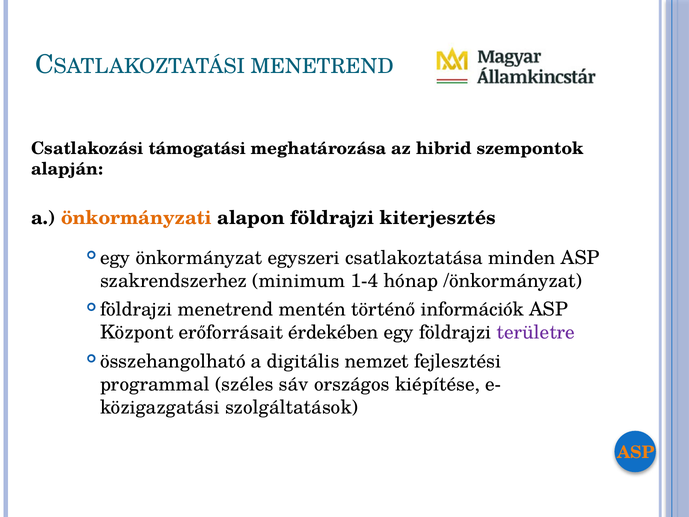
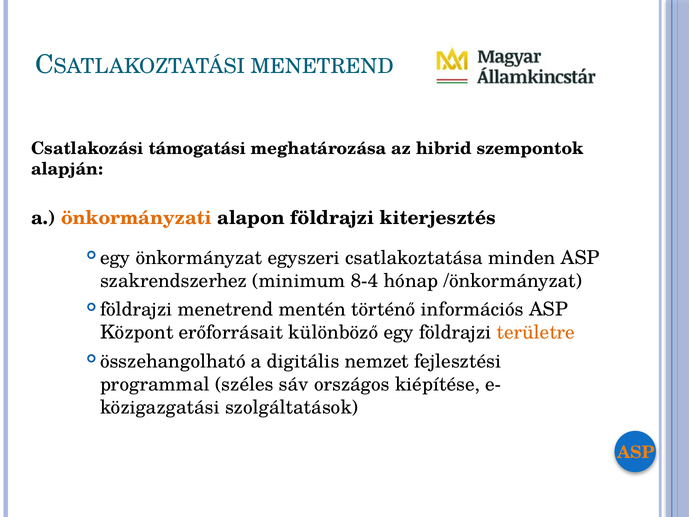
1-4: 1-4 -> 8-4
információk: információk -> információs
érdekében: érdekében -> különböző
területre colour: purple -> orange
